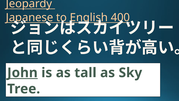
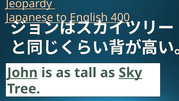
Sky underline: none -> present
